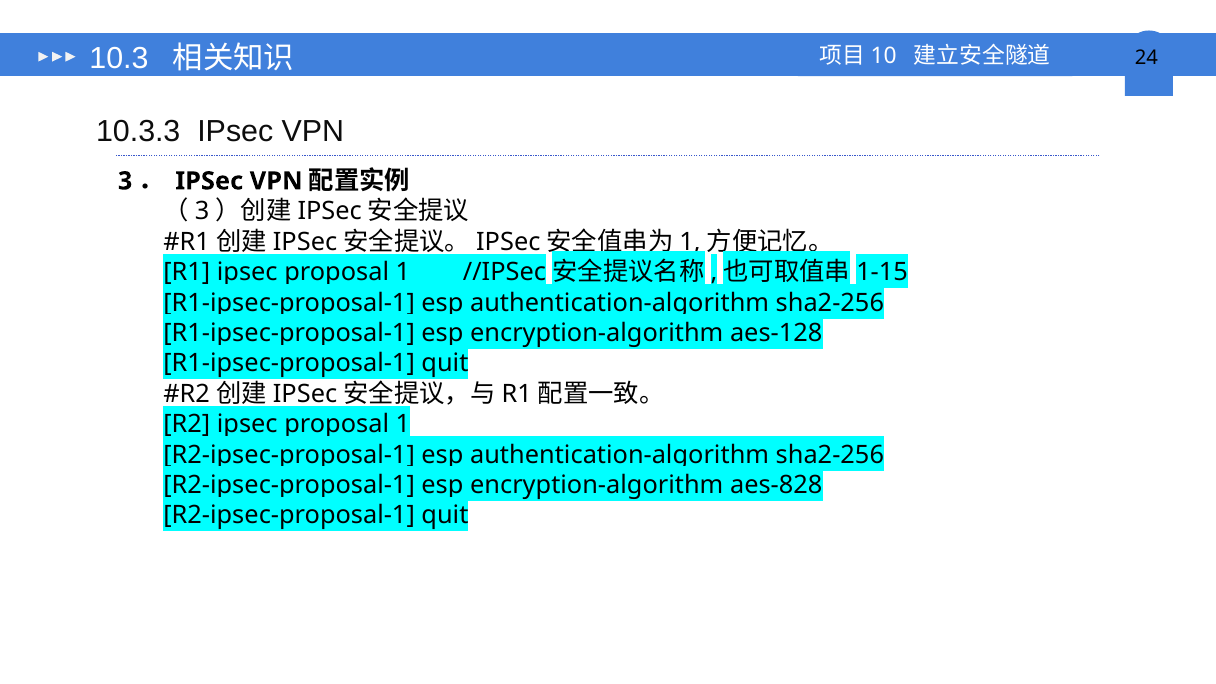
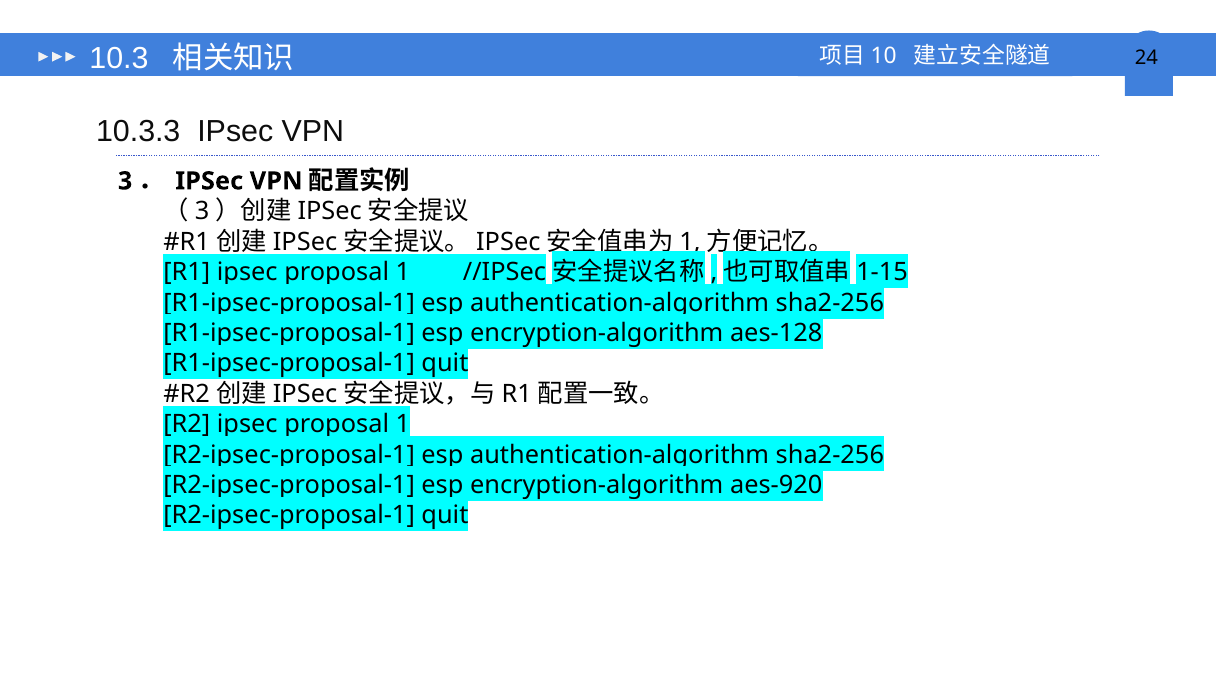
aes-828: aes-828 -> aes-920
